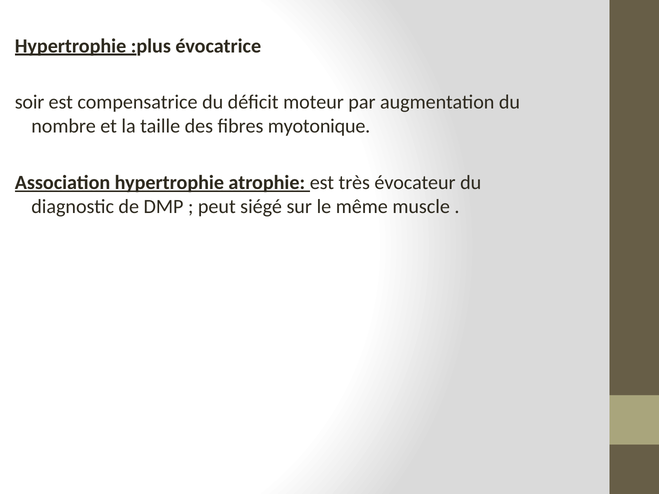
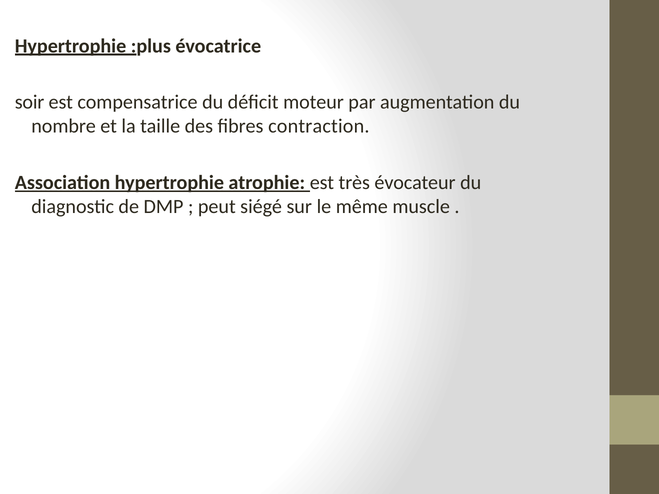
myotonique: myotonique -> contraction
